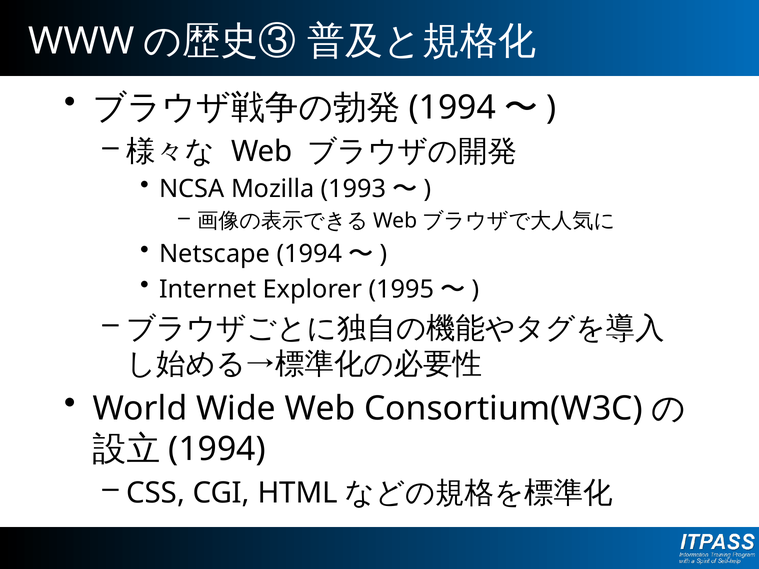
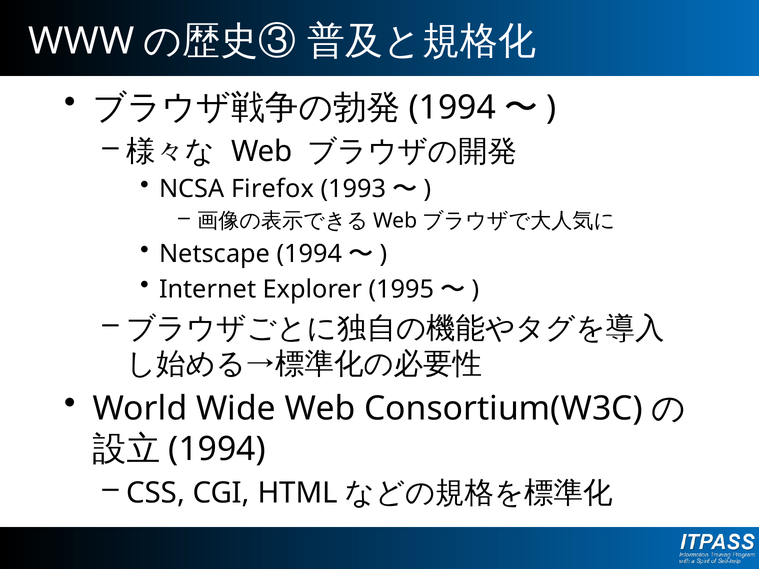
Mozilla: Mozilla -> Firefox
